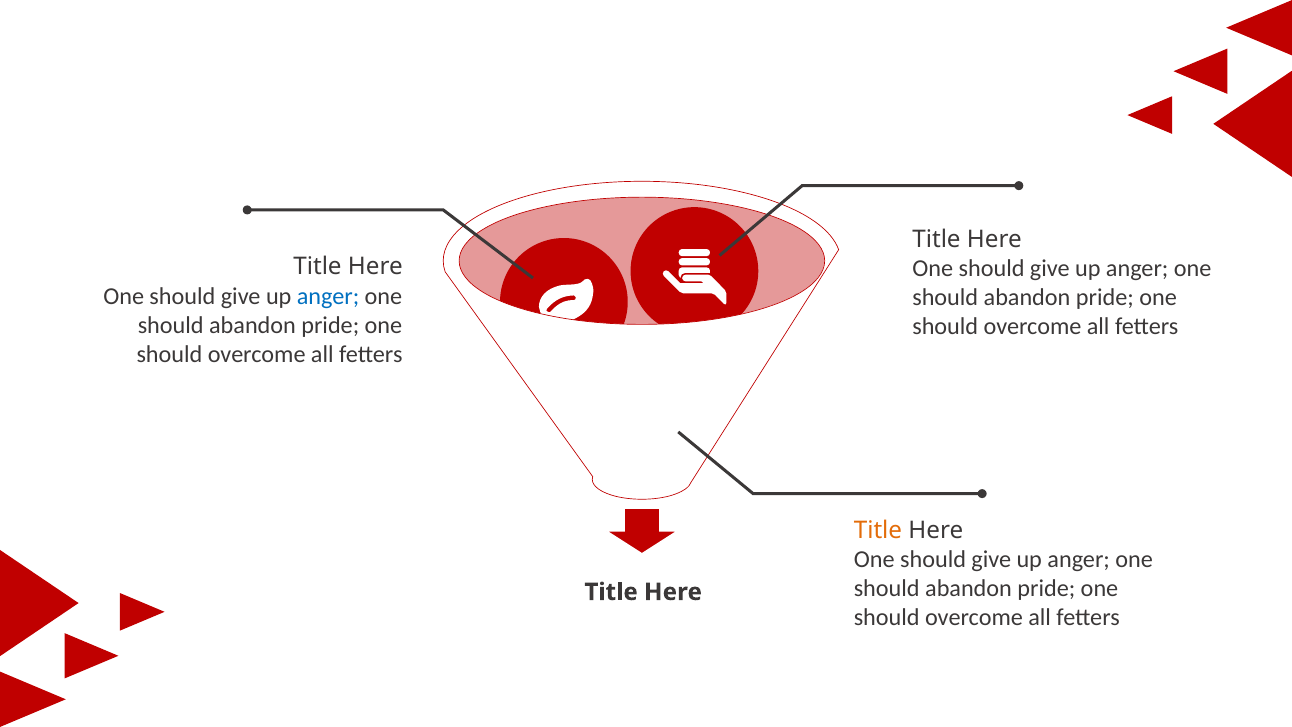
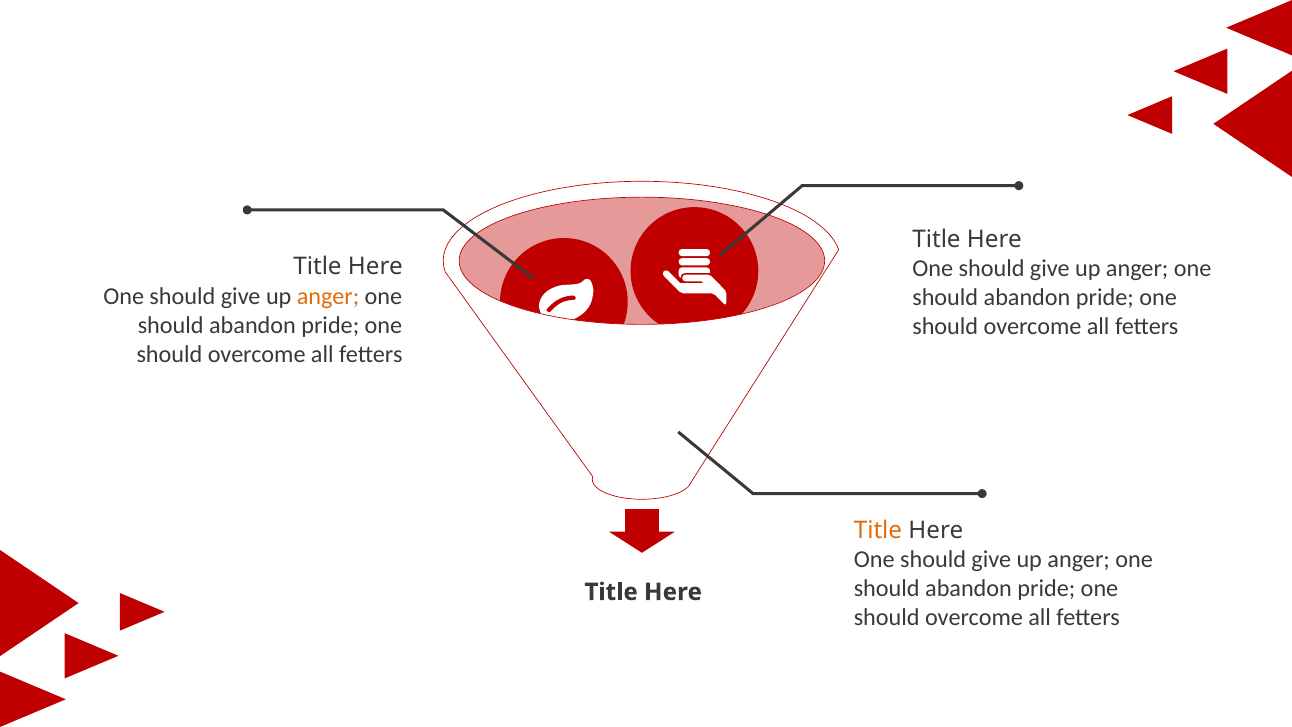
anger at (328, 296) colour: blue -> orange
